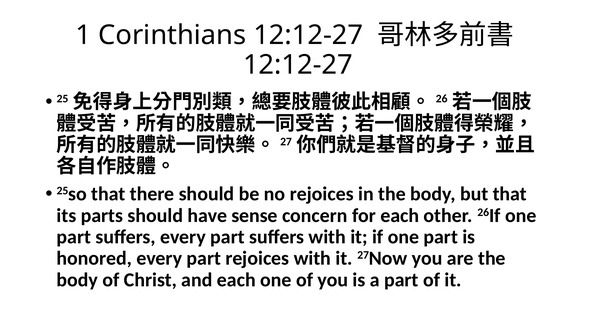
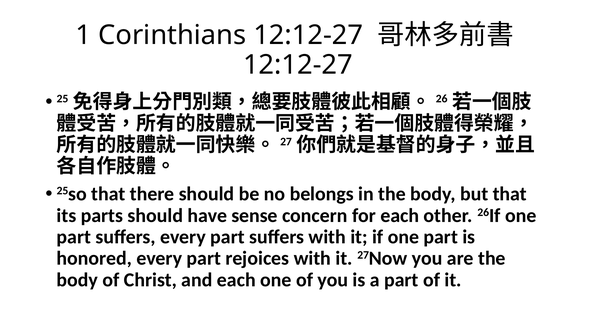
no rejoices: rejoices -> belongs
